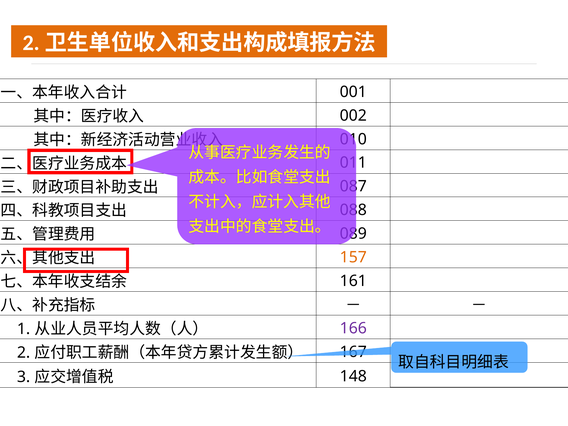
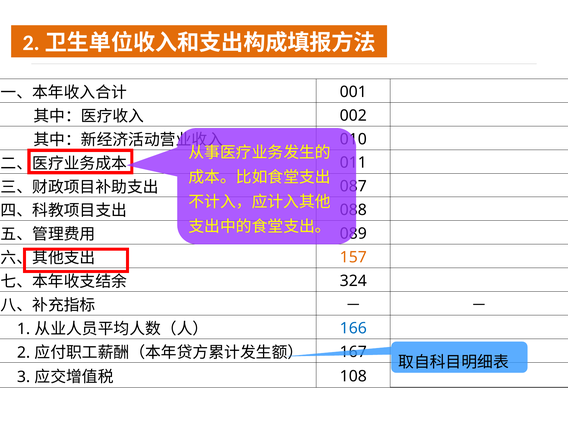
161: 161 -> 324
166 colour: purple -> blue
148: 148 -> 108
